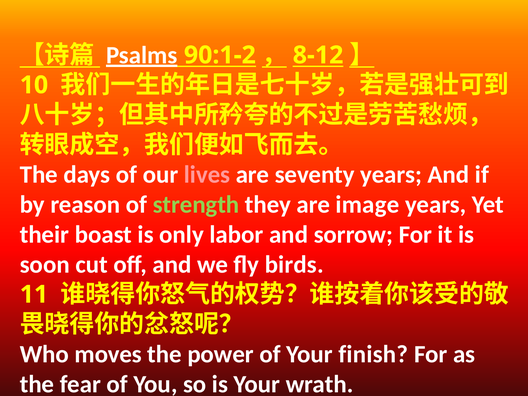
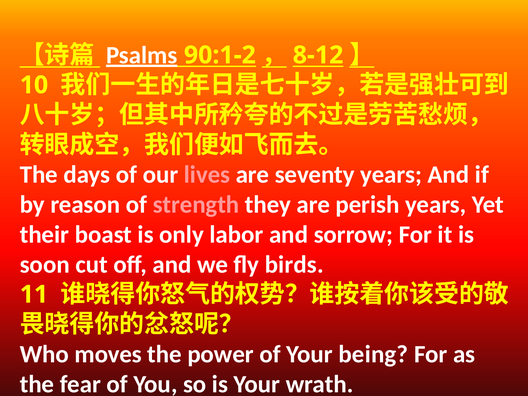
strength colour: light green -> pink
image: image -> perish
finish: finish -> being
